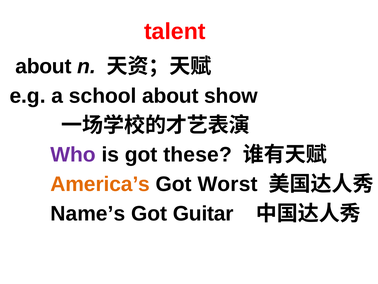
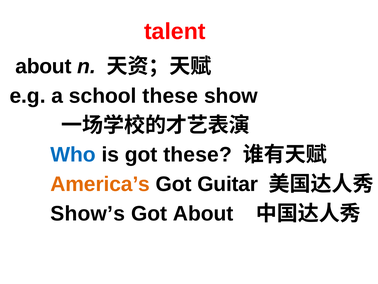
school about: about -> these
Who colour: purple -> blue
Worst: Worst -> Guitar
Name’s: Name’s -> Show’s
Got Guitar: Guitar -> About
